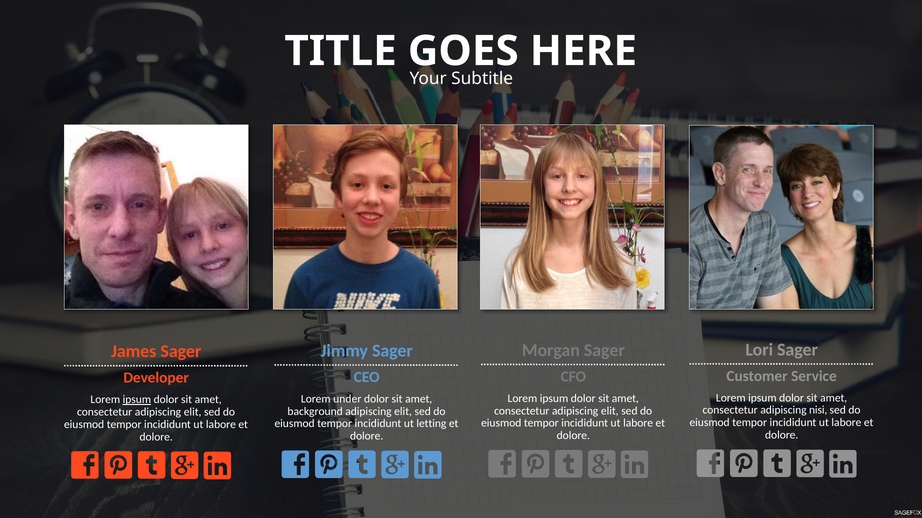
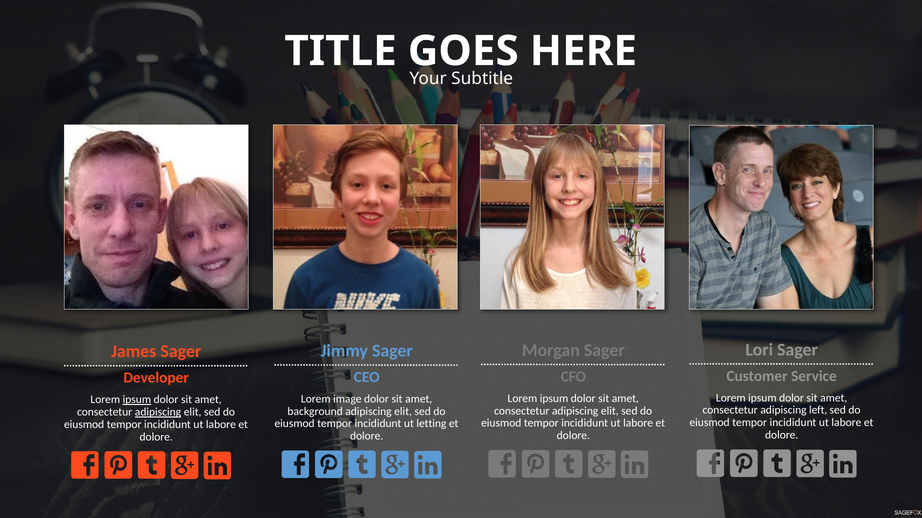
under: under -> image
nisi: nisi -> left
adipiscing at (158, 412) underline: none -> present
